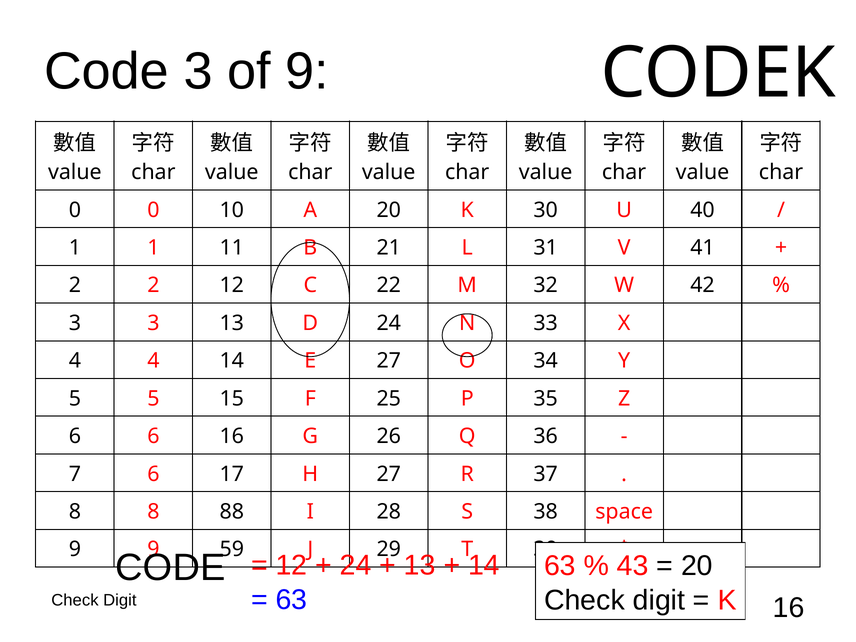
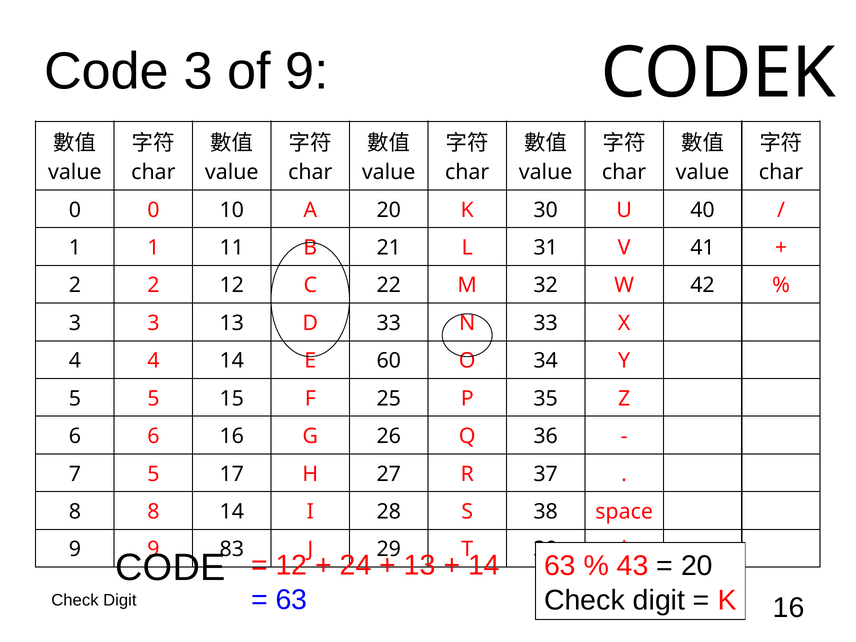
D 24: 24 -> 33
E 27: 27 -> 60
7 6: 6 -> 5
8 88: 88 -> 14
59: 59 -> 83
